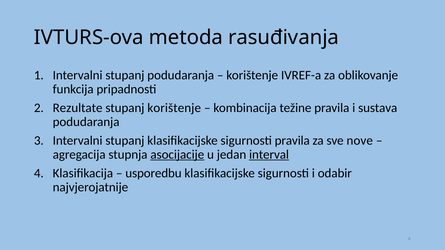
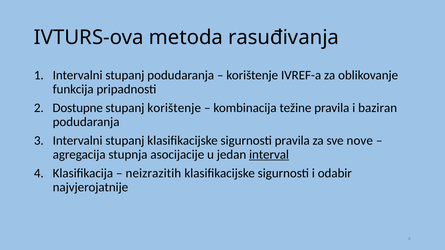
Rezultate: Rezultate -> Dostupne
sustava: sustava -> baziran
asocijacije underline: present -> none
usporedbu: usporedbu -> neizrazitih
